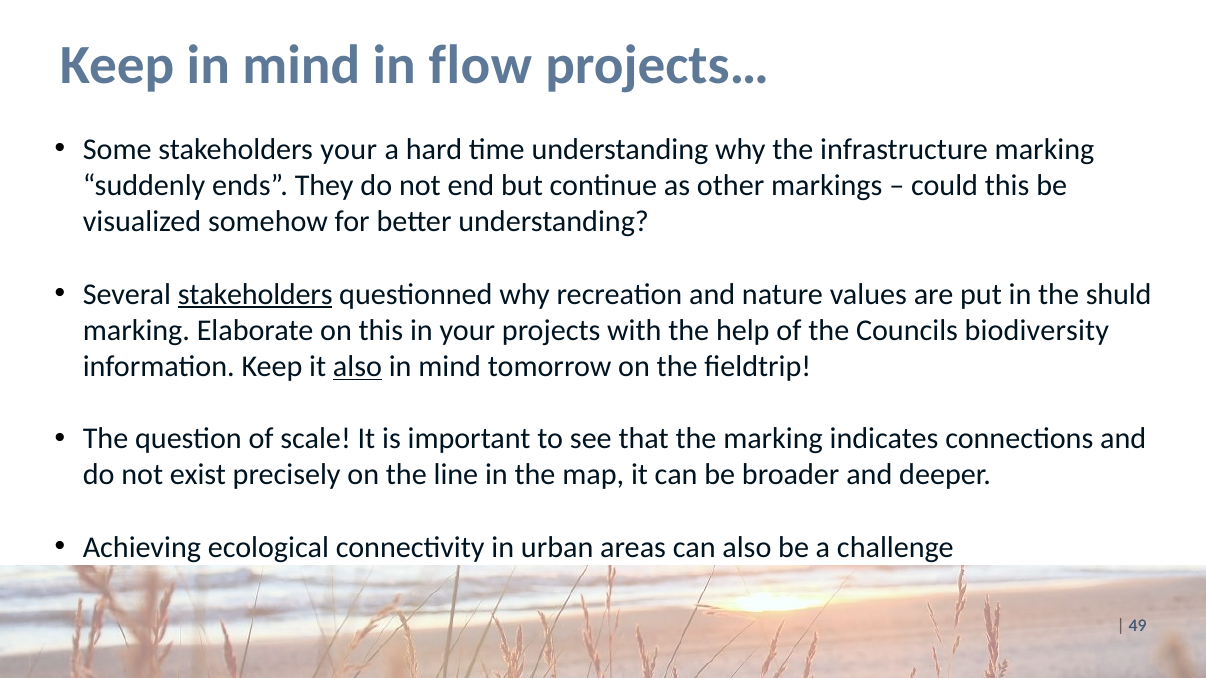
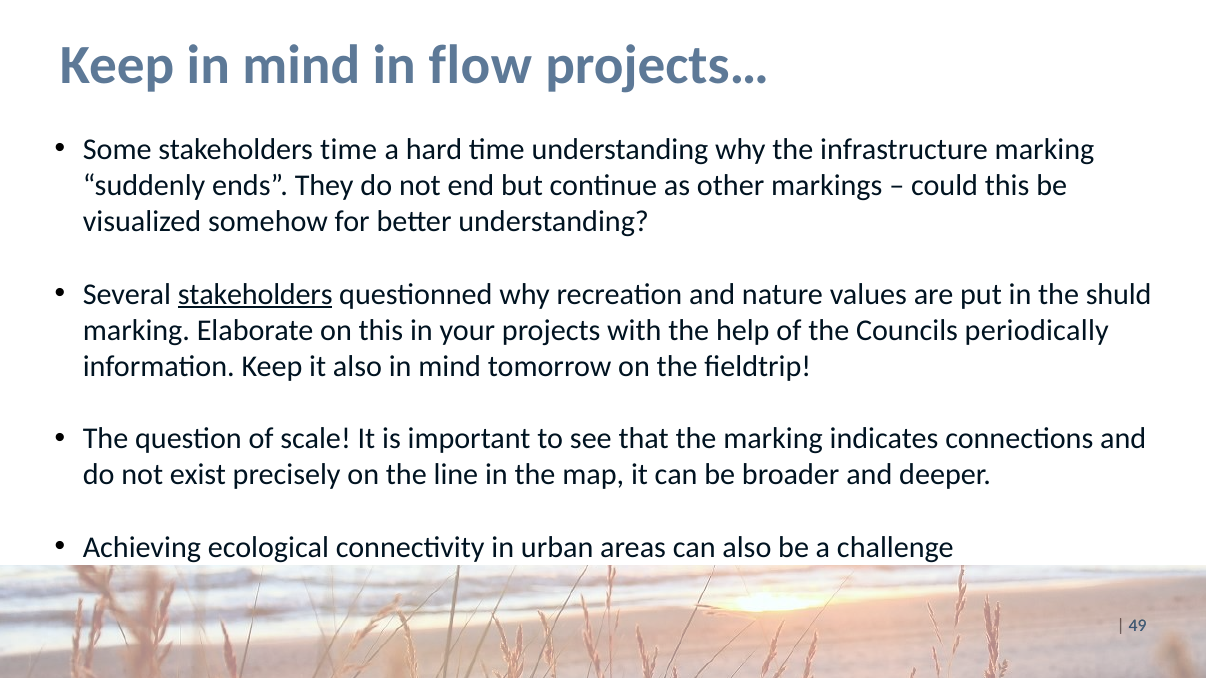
stakeholders your: your -> time
biodiversity: biodiversity -> periodically
also at (357, 367) underline: present -> none
